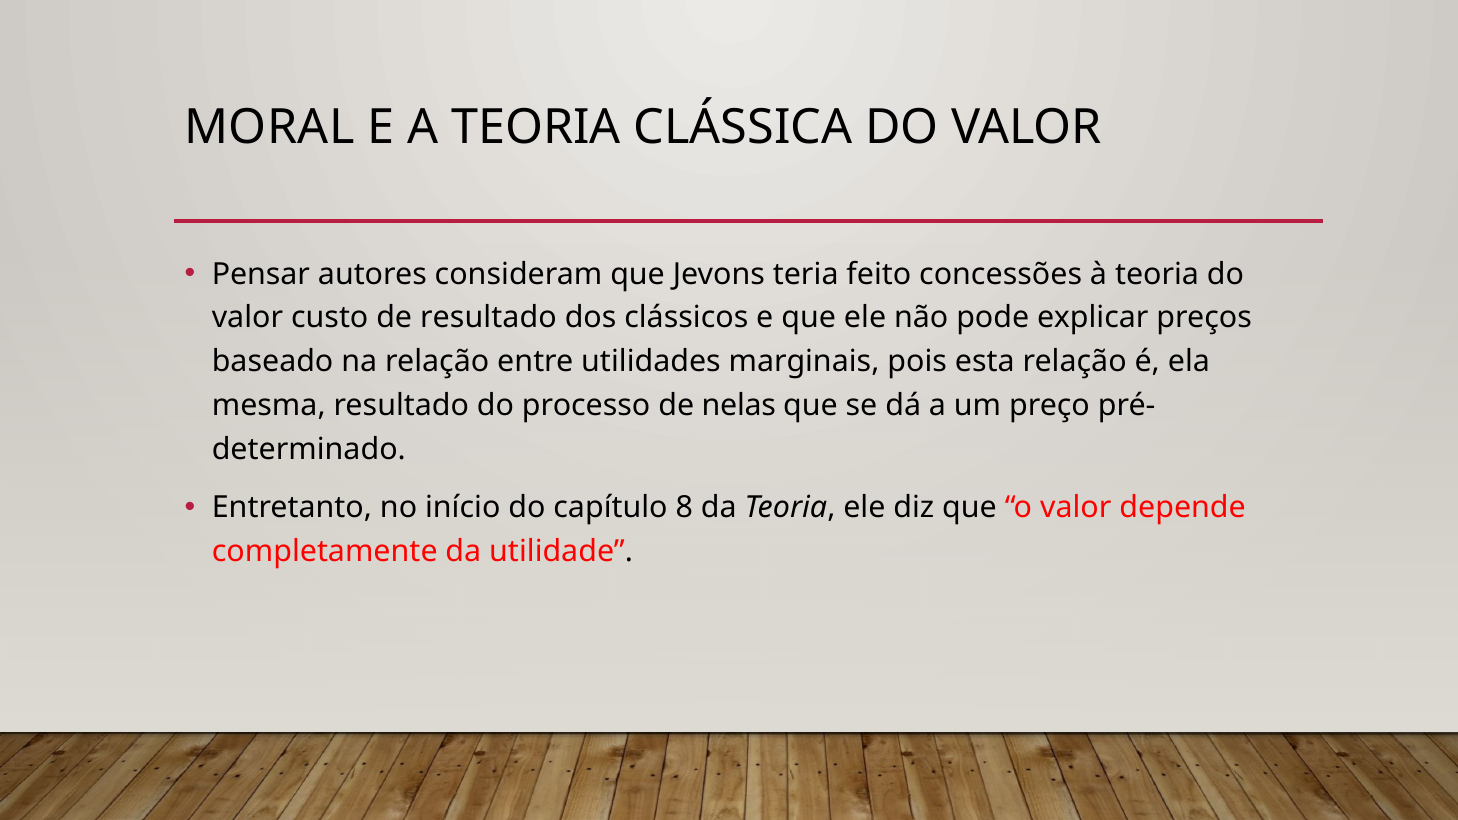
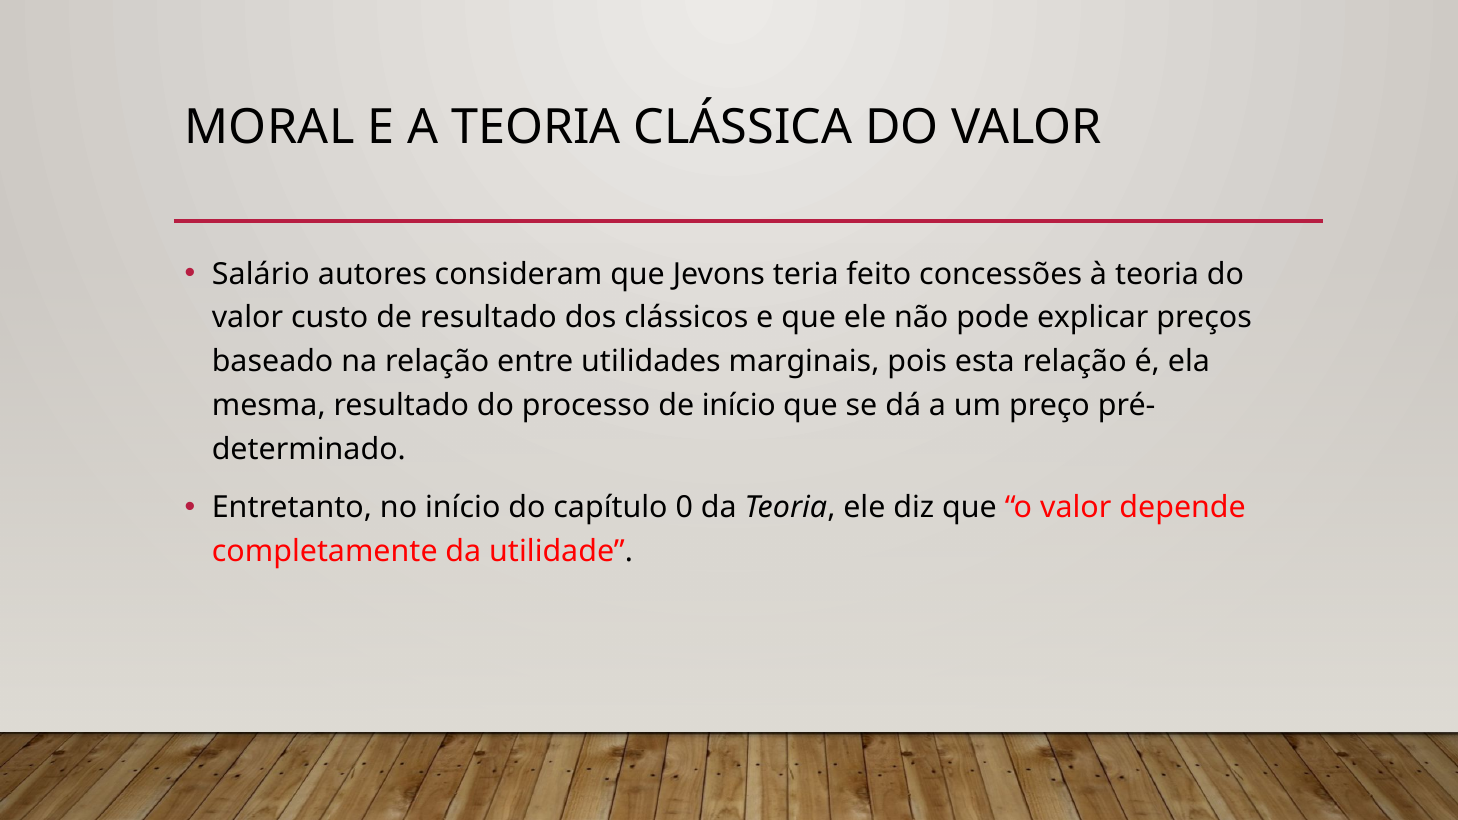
Pensar: Pensar -> Salário
de nelas: nelas -> início
8: 8 -> 0
